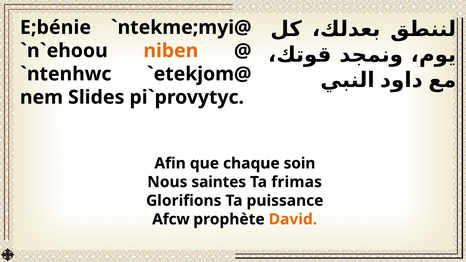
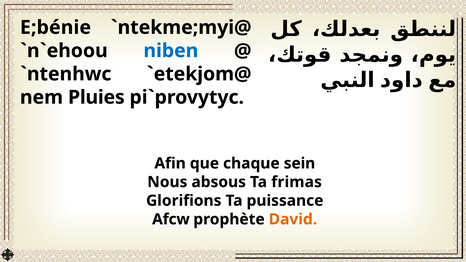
niben colour: orange -> blue
Slides: Slides -> Pluies
soin: soin -> sein
saintes: saintes -> absous
